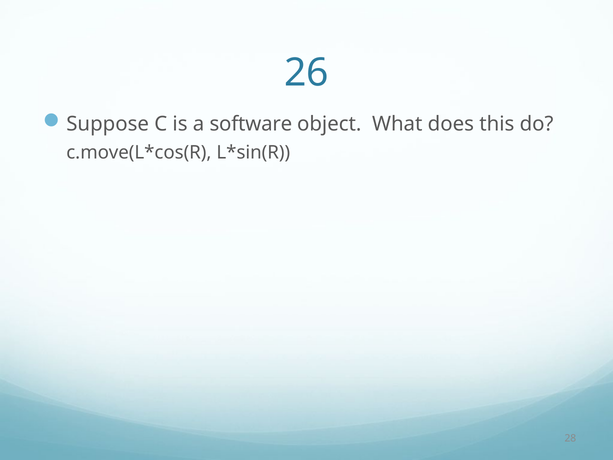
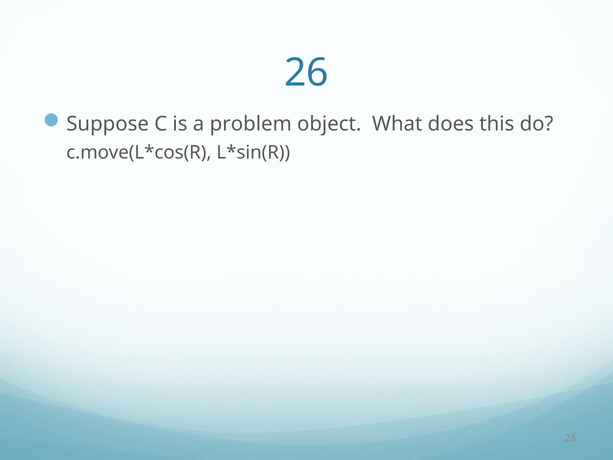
software: software -> problem
